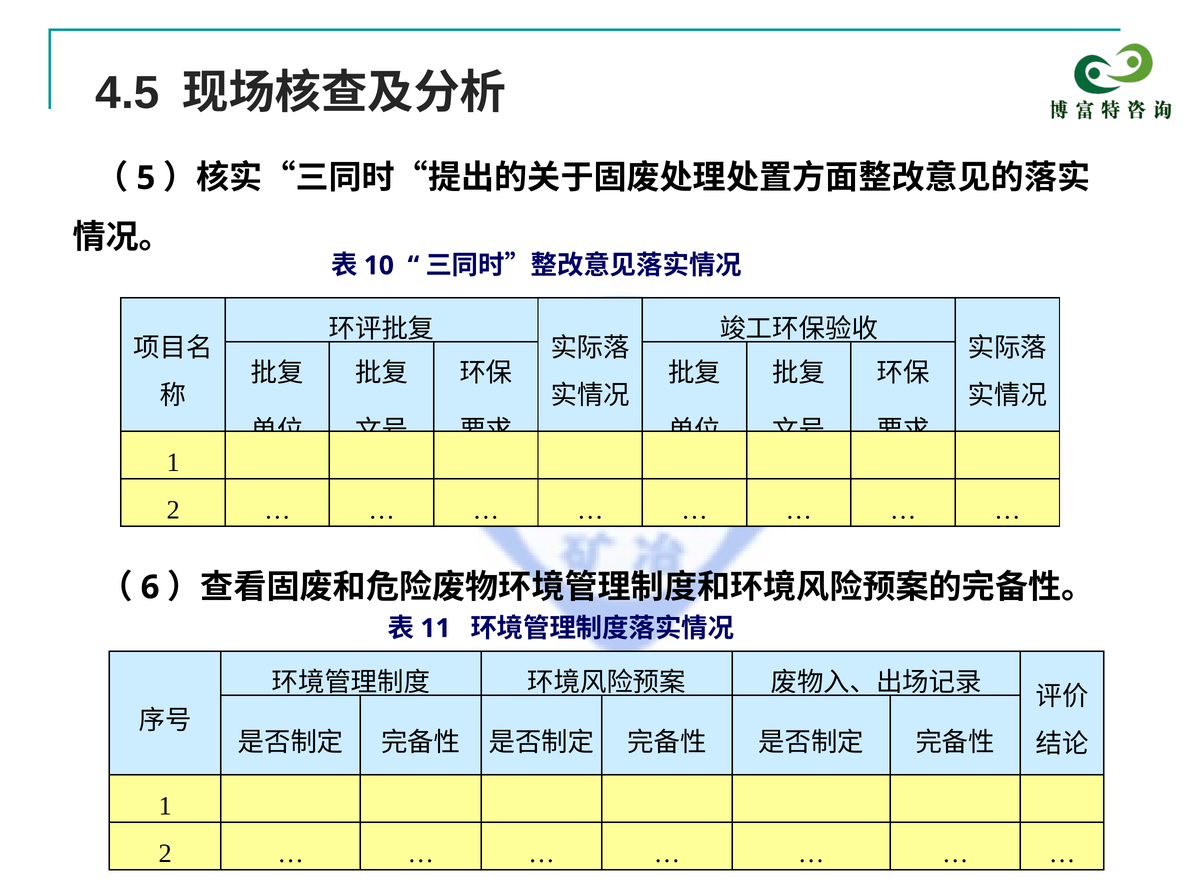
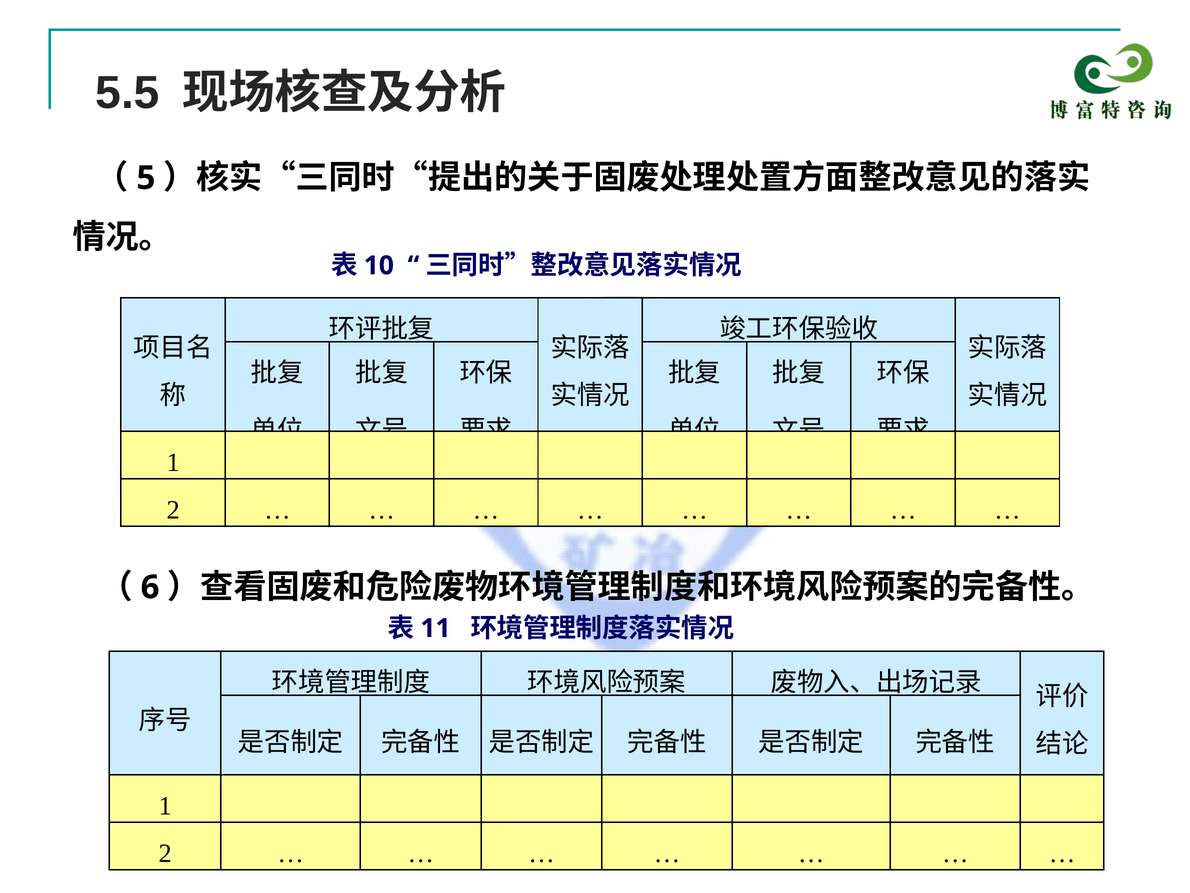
4.5: 4.5 -> 5.5
